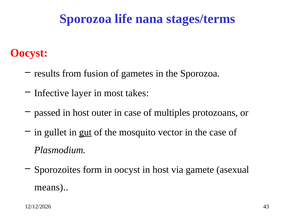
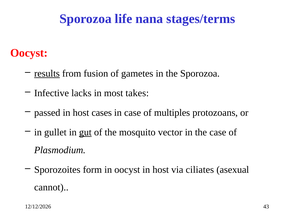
results underline: none -> present
layer: layer -> lacks
outer: outer -> cases
gamete: gamete -> ciliates
means: means -> cannot
